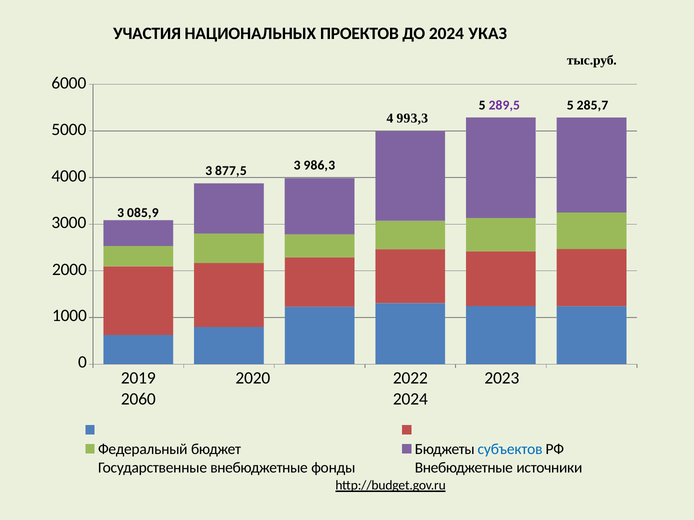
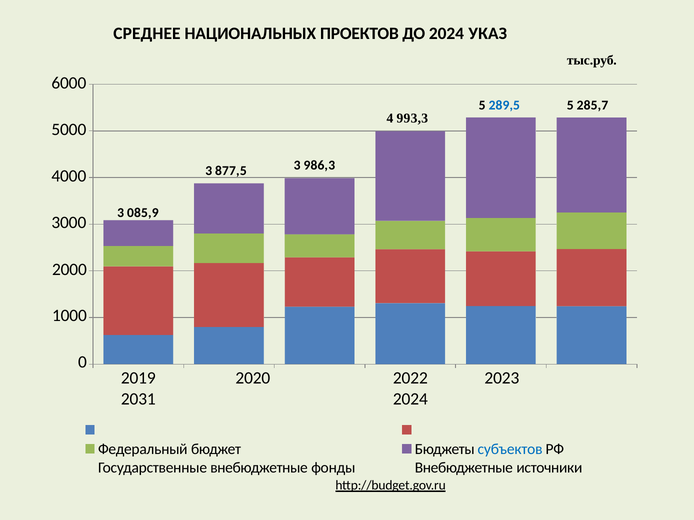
УЧАСТИЯ: УЧАСТИЯ -> СРЕДНЕЕ
289,5 colour: purple -> blue
2060: 2060 -> 2031
